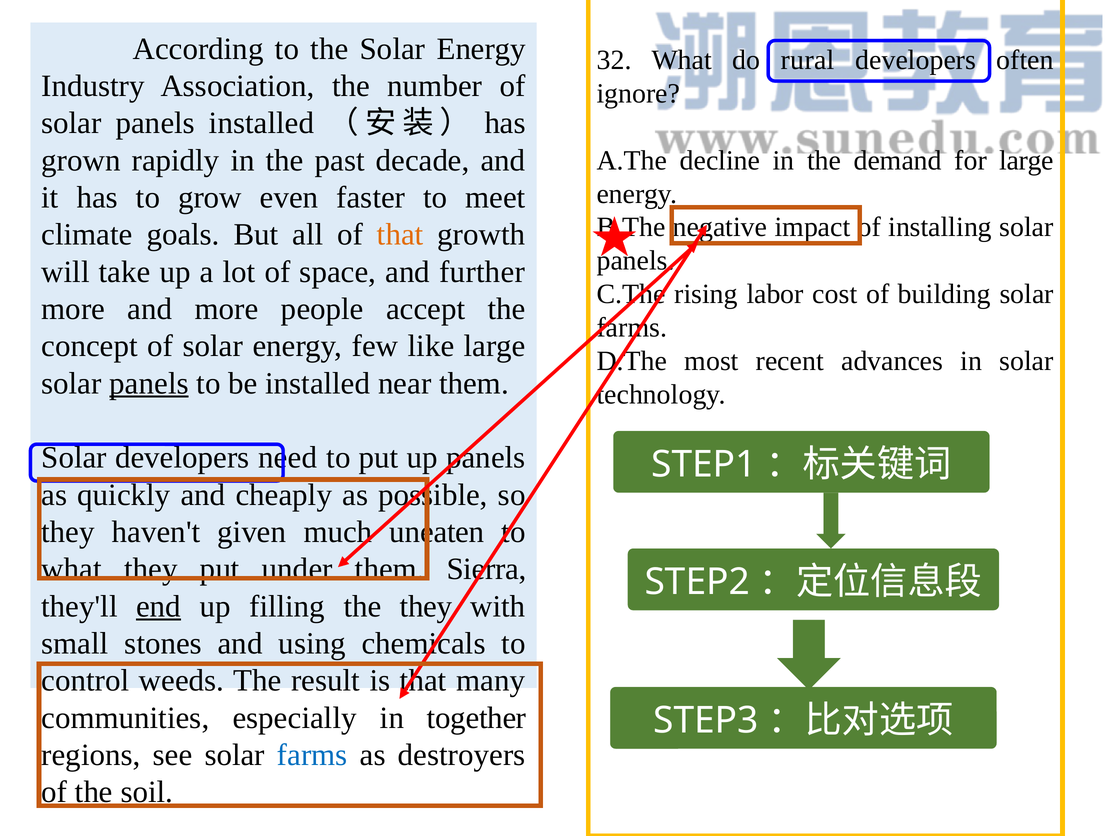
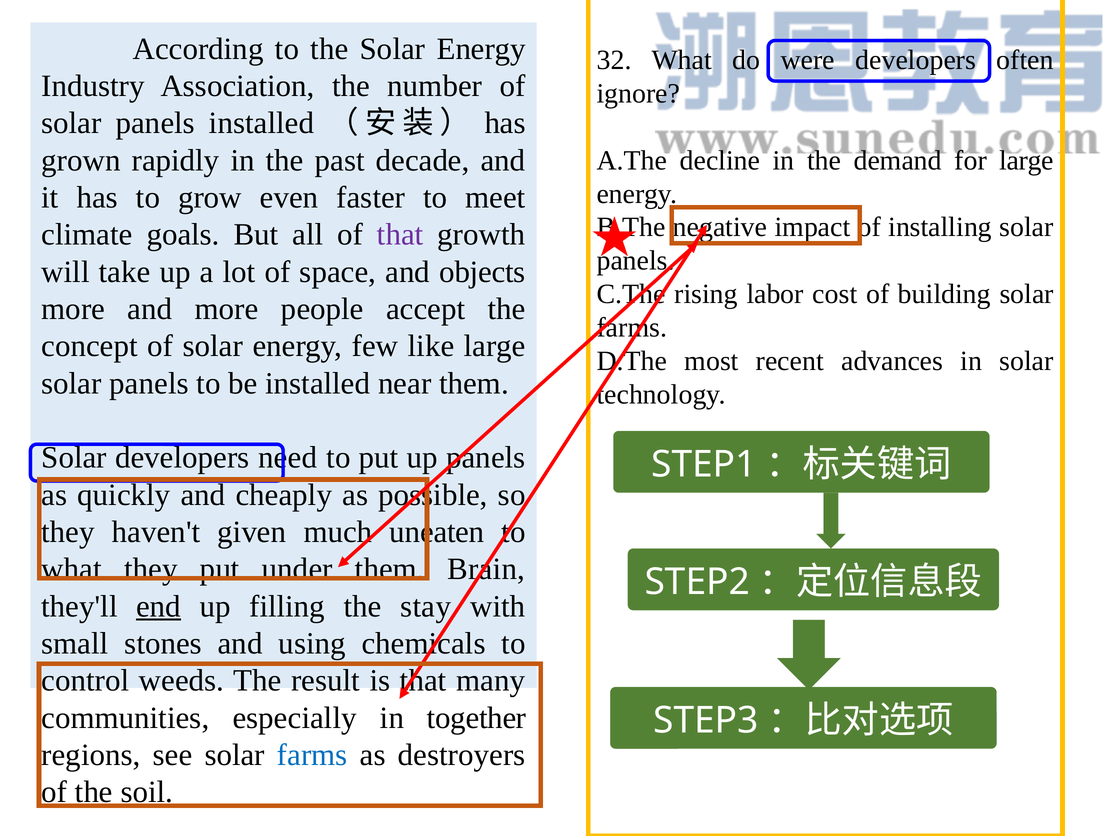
rural: rural -> were
that at (400, 235) colour: orange -> purple
further: further -> objects
panels at (149, 383) underline: present -> none
Sierra: Sierra -> Brain
the they: they -> stay
